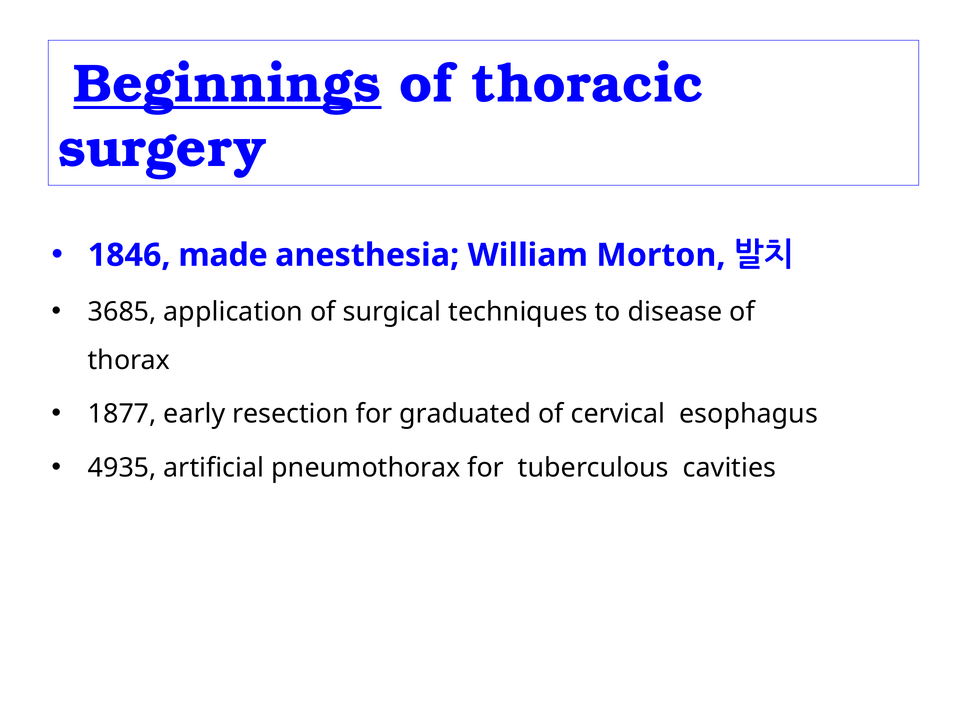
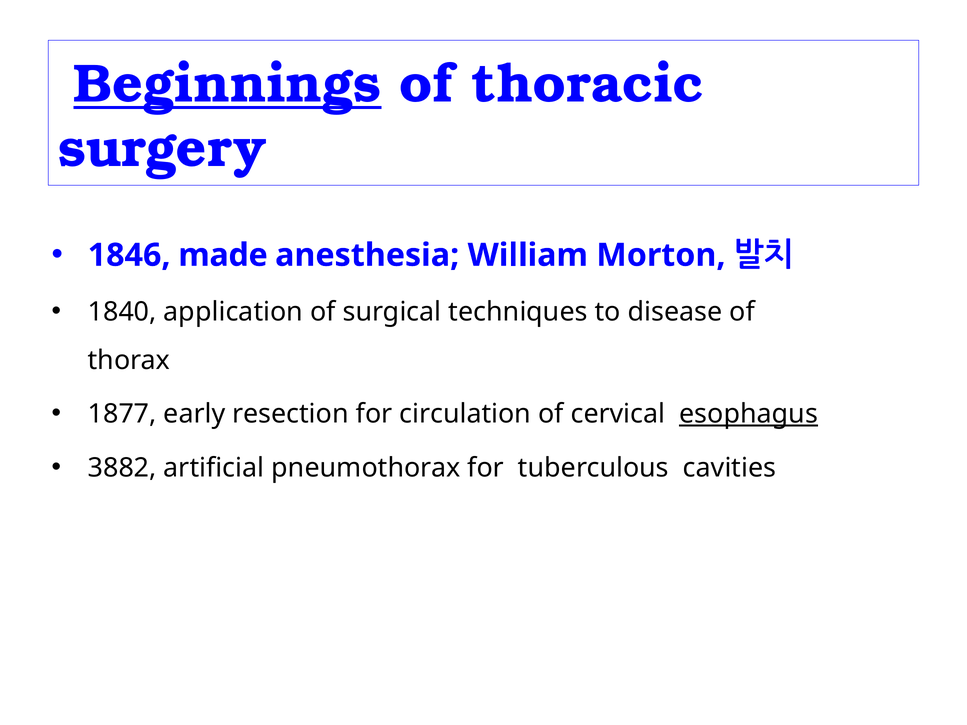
3685: 3685 -> 1840
graduated: graduated -> circulation
esophagus underline: none -> present
4935: 4935 -> 3882
